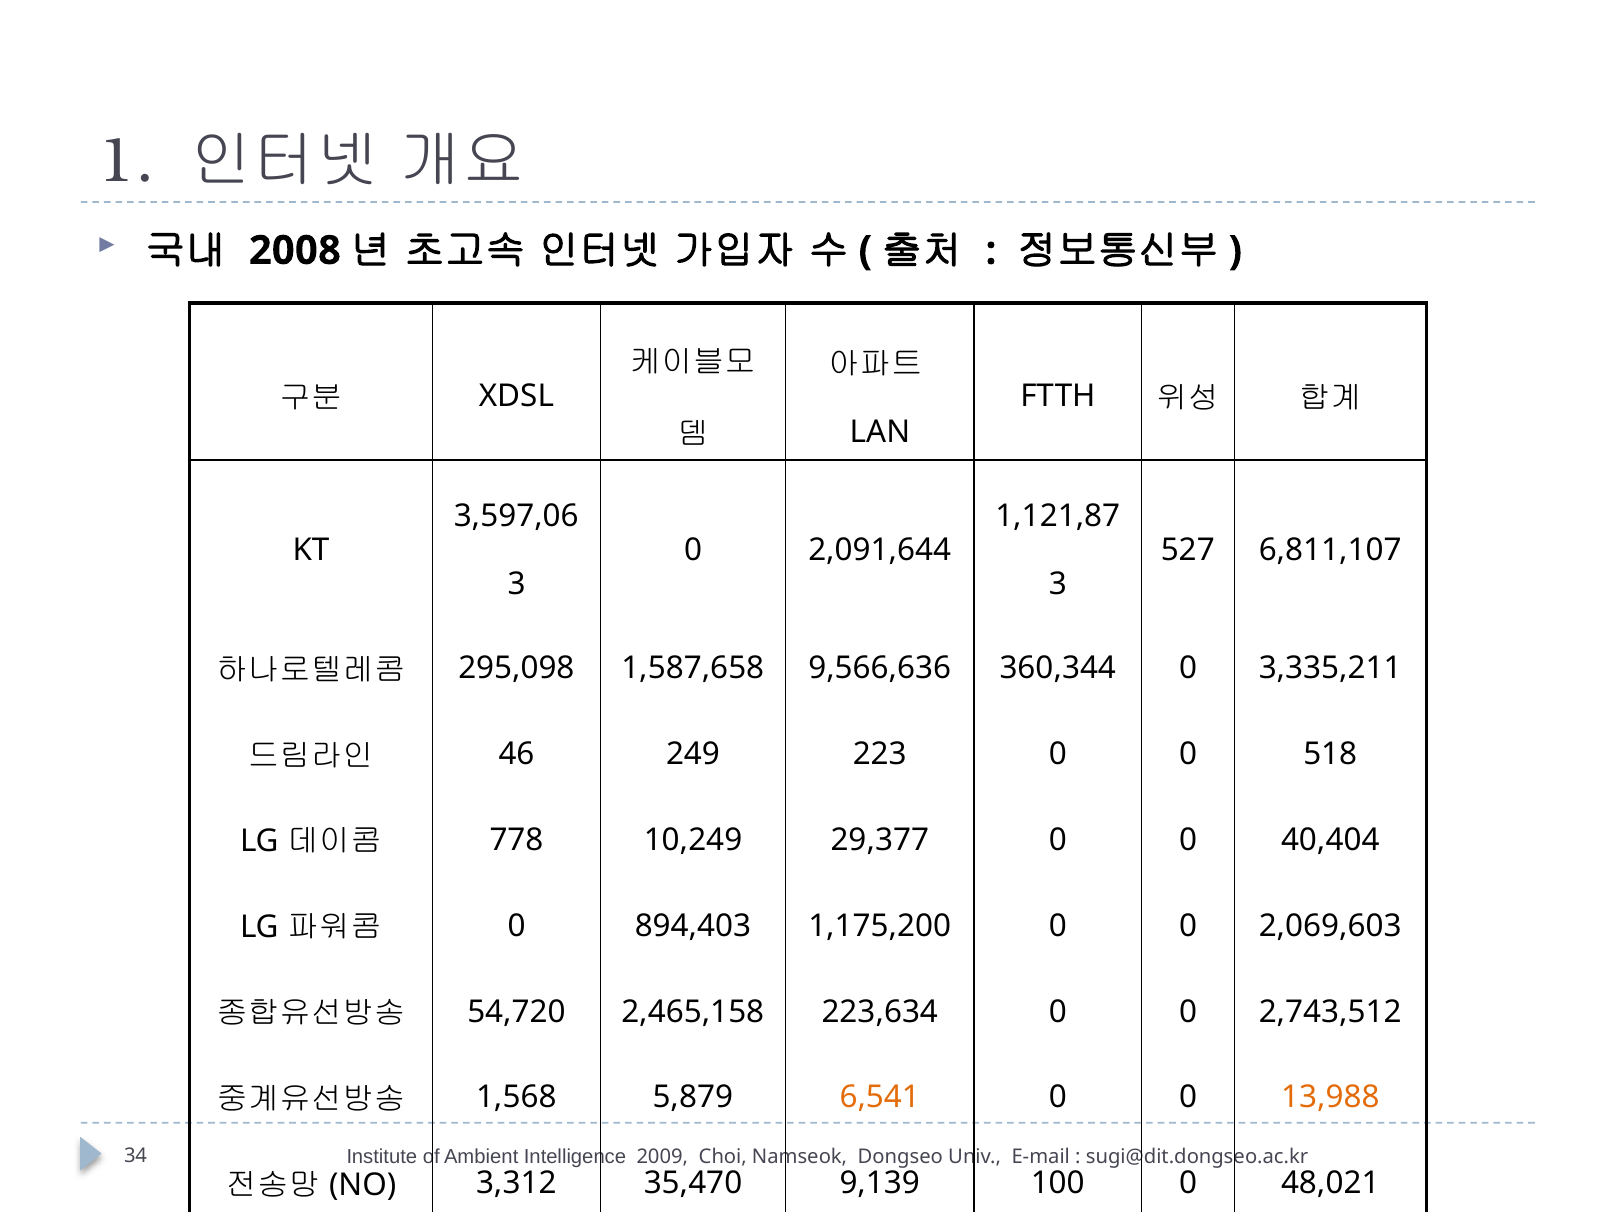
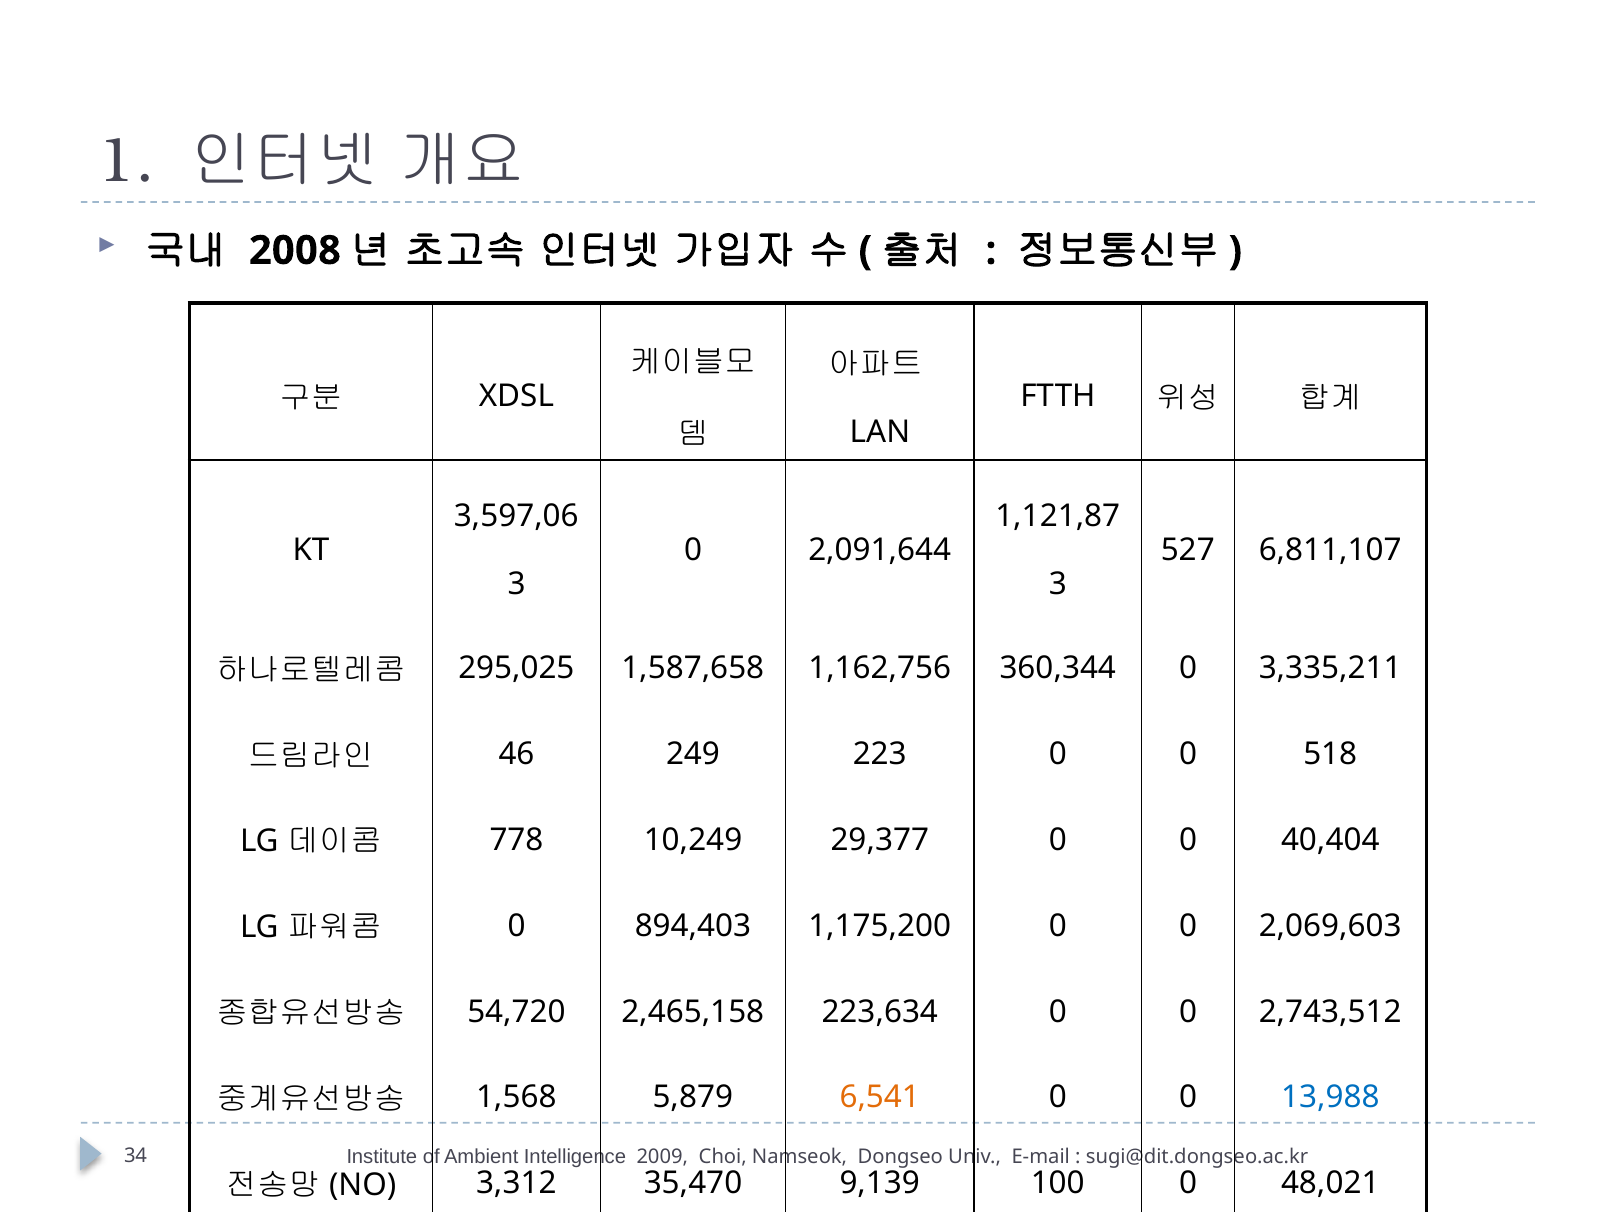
295,098: 295,098 -> 295,025
9,566,636: 9,566,636 -> 1,162,756
13,988 colour: orange -> blue
